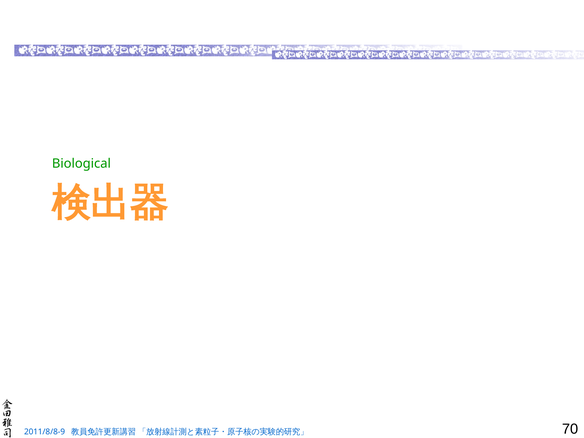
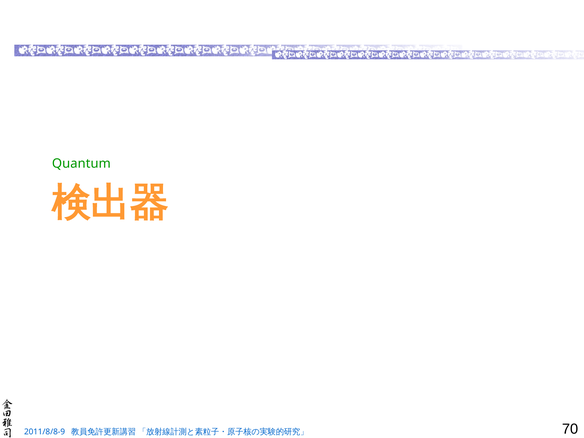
Biological: Biological -> Quantum
